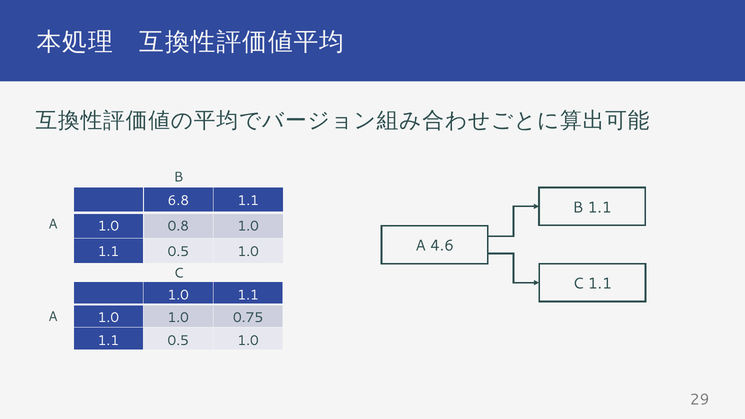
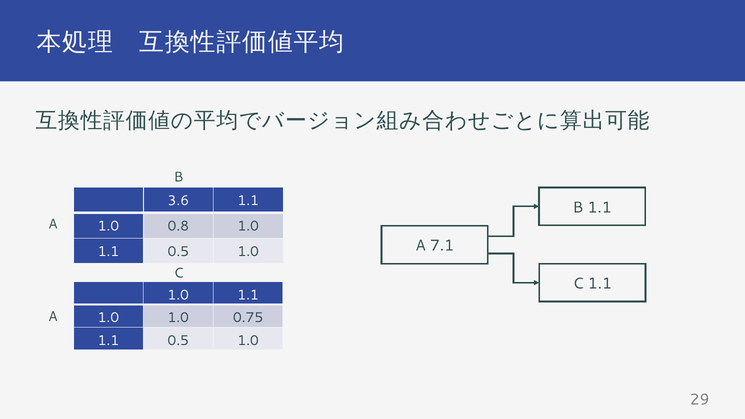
6.8: 6.8 -> 3.6
4.6: 4.6 -> 7.1
